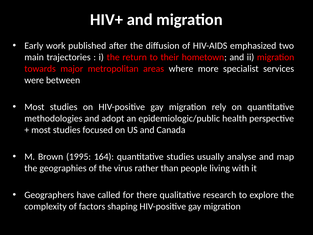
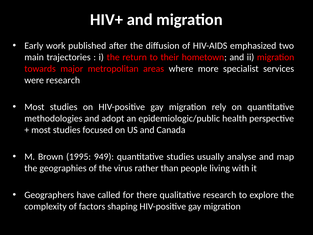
were between: between -> research
164: 164 -> 949
